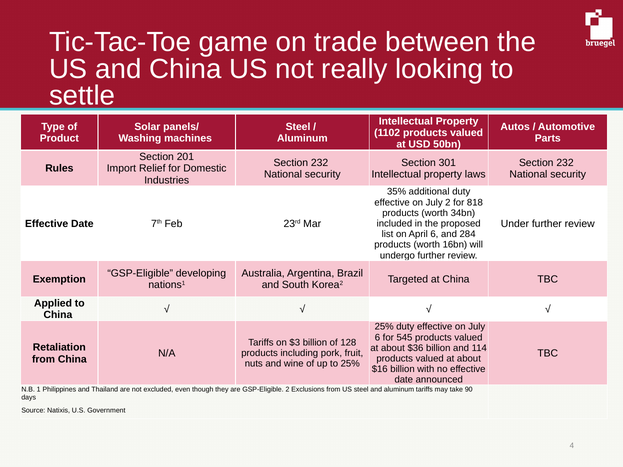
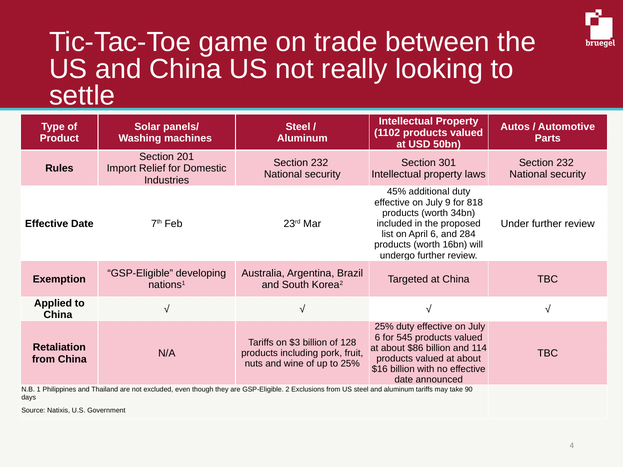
35%: 35% -> 45%
July 2: 2 -> 9
$36: $36 -> $86
